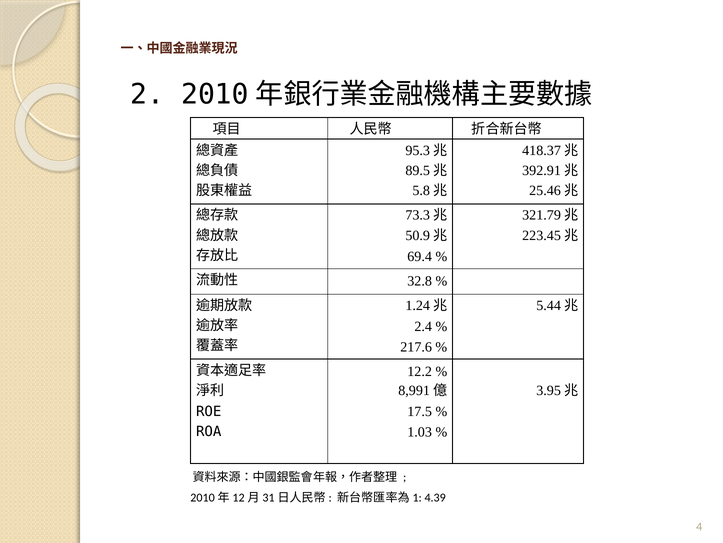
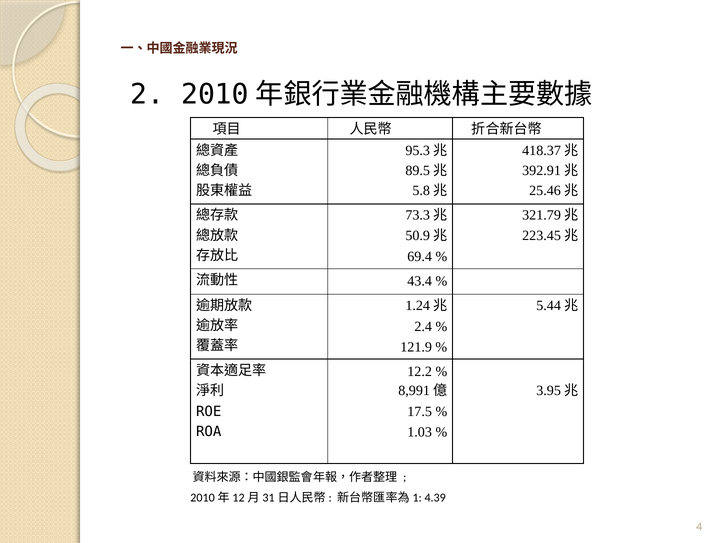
32.8: 32.8 -> 43.4
217.6: 217.6 -> 121.9
